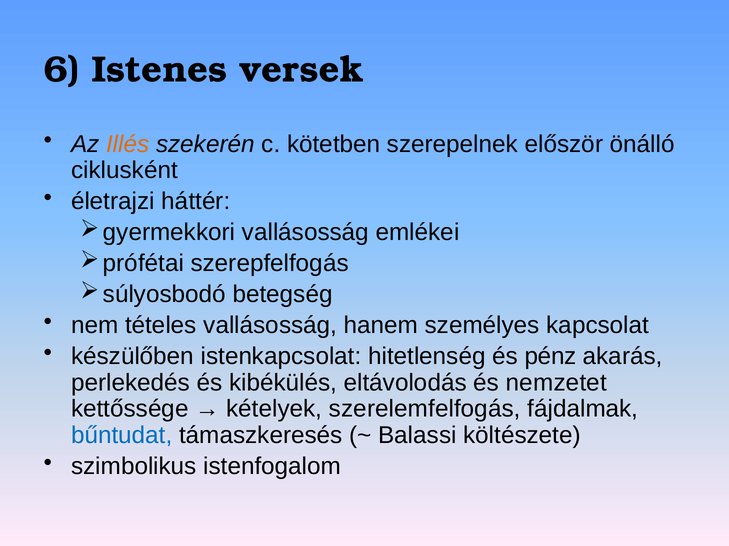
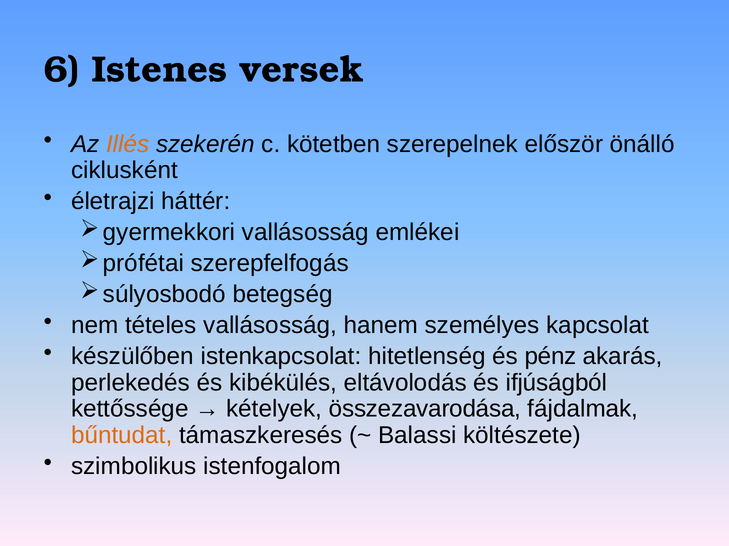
nemzetet: nemzetet -> ifjúságból
szerelemfelfogás: szerelemfelfogás -> összezavarodása
bűntudat colour: blue -> orange
